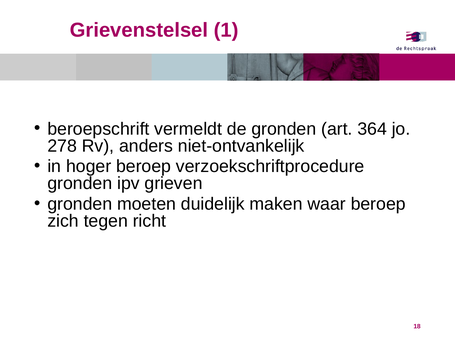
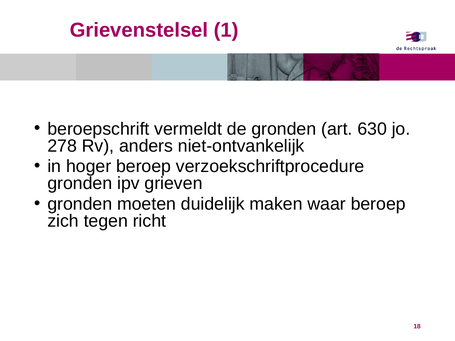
364: 364 -> 630
